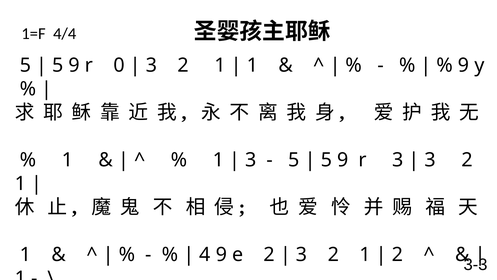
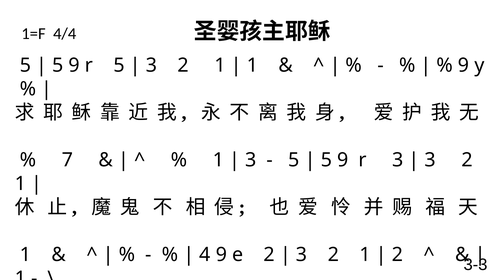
r 0: 0 -> 5
1 at (67, 160): 1 -> 7
